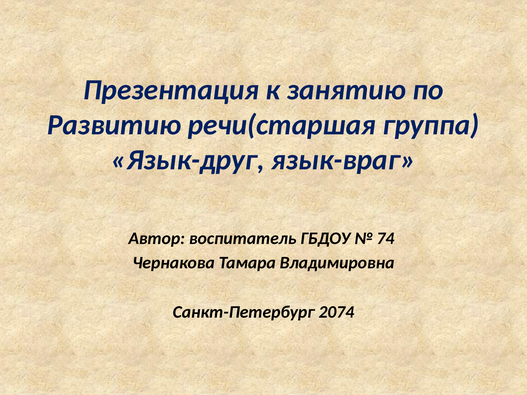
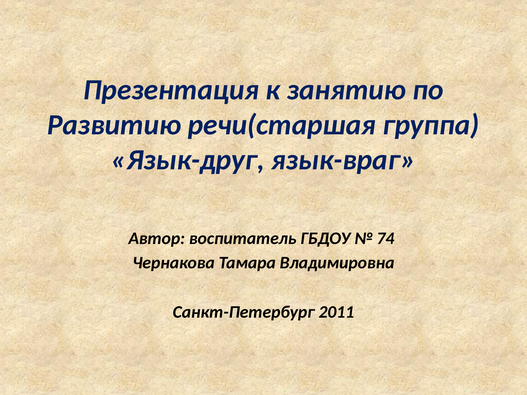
2074: 2074 -> 2011
